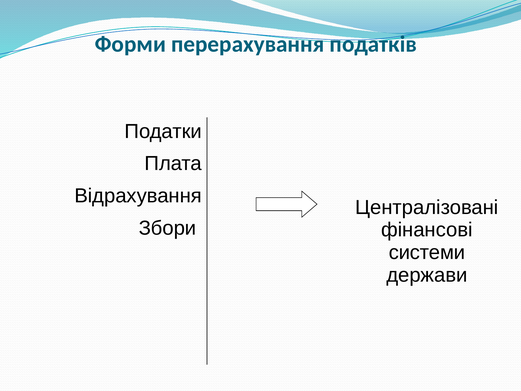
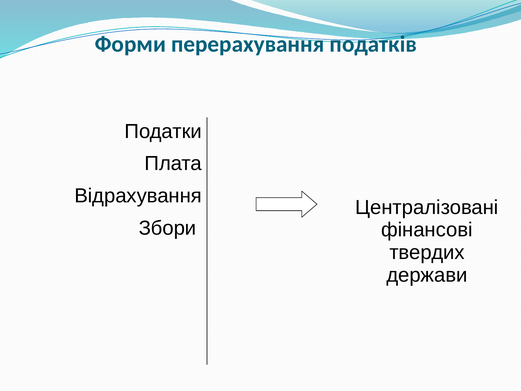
системи: системи -> твердих
